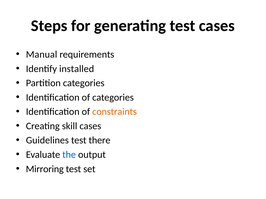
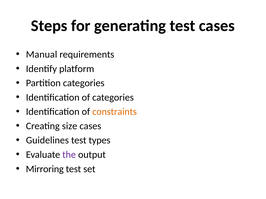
installed: installed -> platform
skill: skill -> size
there: there -> types
the colour: blue -> purple
